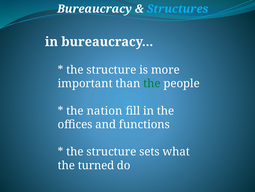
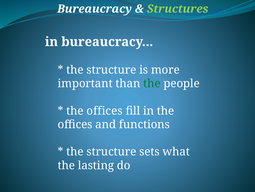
Structures colour: light blue -> light green
nation at (105, 110): nation -> offices
turned: turned -> lasting
